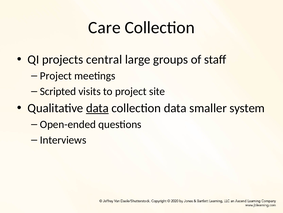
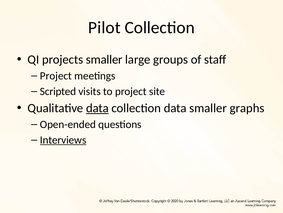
Care: Care -> Pilot
projects central: central -> smaller
system: system -> graphs
Interviews underline: none -> present
